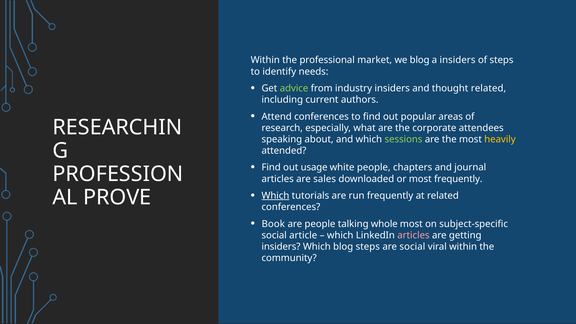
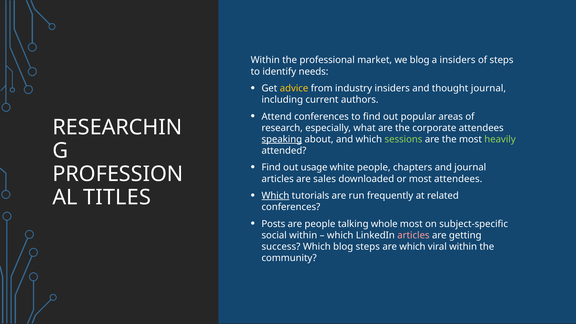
advice colour: light green -> yellow
thought related: related -> journal
speaking underline: none -> present
heavily colour: yellow -> light green
most frequently: frequently -> attendees
PROVE: PROVE -> TITLES
Book: Book -> Posts
social article: article -> within
insiders at (281, 247): insiders -> success
are social: social -> which
